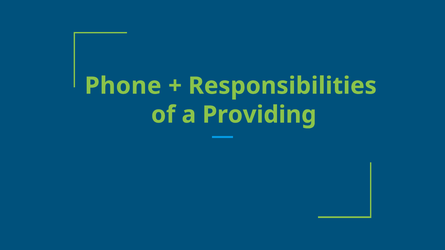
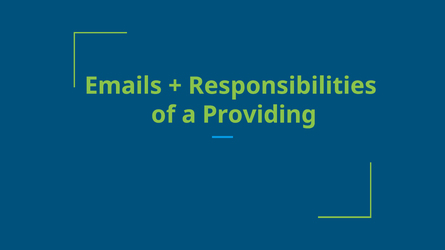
Phone: Phone -> Emails
